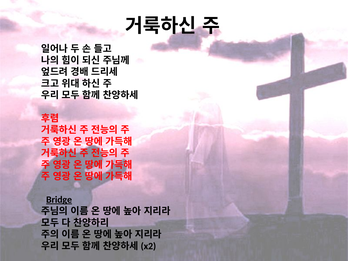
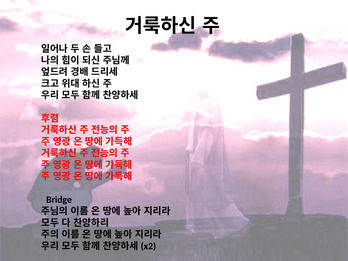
Bridge underline: present -> none
